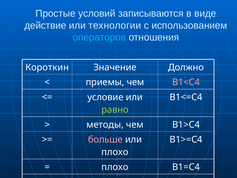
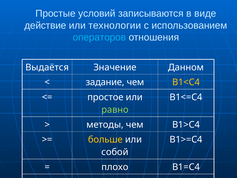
Короткин: Короткин -> Выдаётся
Должно: Должно -> Данном
приемы: приемы -> задание
B1<C4 colour: pink -> yellow
условие: условие -> простое
больше colour: pink -> yellow
плохо at (115, 152): плохо -> собой
